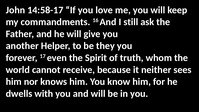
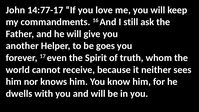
14:58-17: 14:58-17 -> 14:77-17
they: they -> goes
